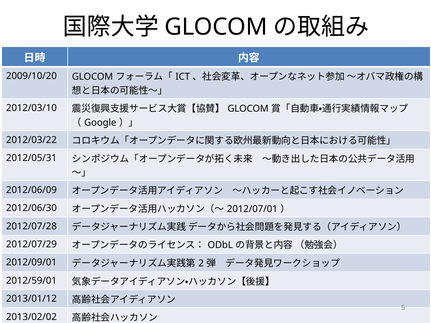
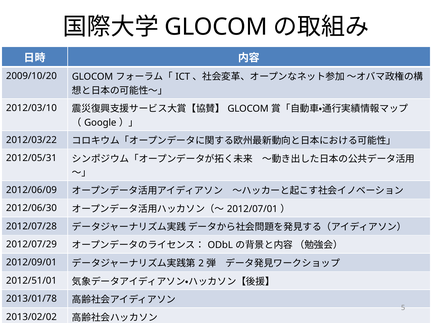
2012/59/01: 2012/59/01 -> 2012/51/01
2013/01/12: 2013/01/12 -> 2013/01/78
